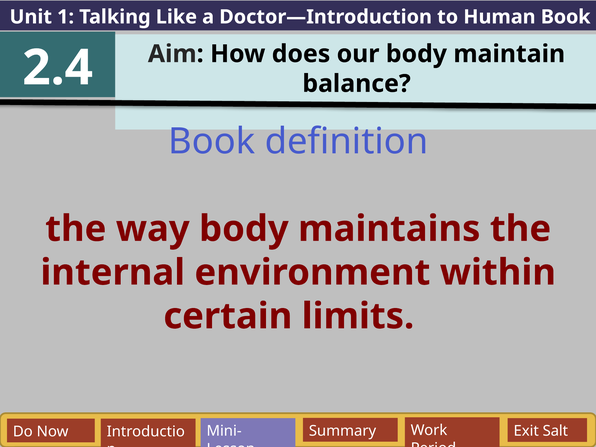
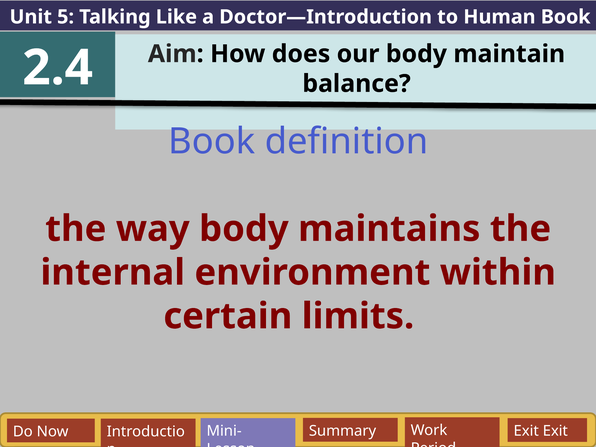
1: 1 -> 5
Exit Salt: Salt -> Exit
